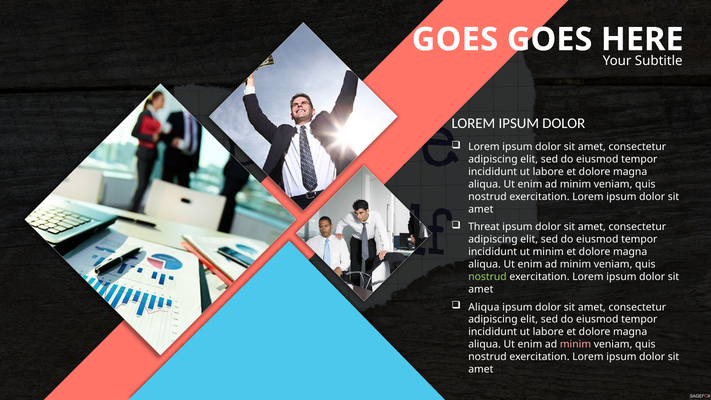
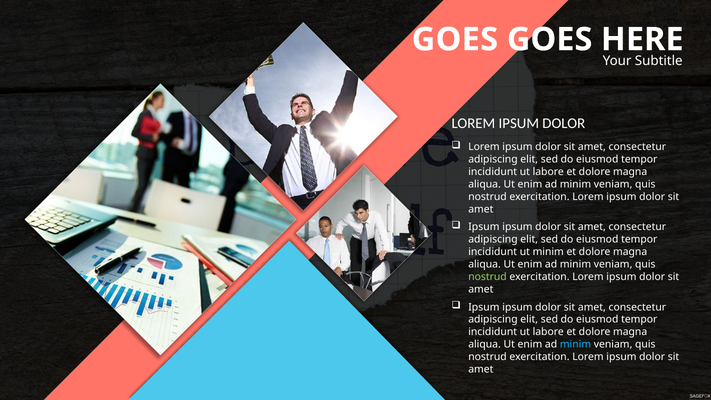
Threat at (484, 227): Threat -> Ipsum
Aliqua at (484, 307): Aliqua -> Ipsum
minim at (575, 344) colour: pink -> light blue
